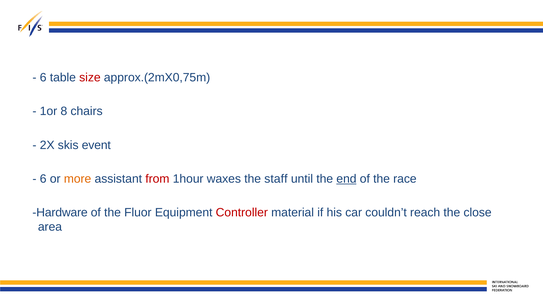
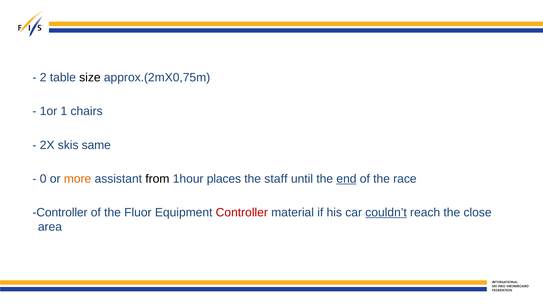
6 at (43, 78): 6 -> 2
size colour: red -> black
8: 8 -> 1
event: event -> same
6 at (43, 179): 6 -> 0
from colour: red -> black
waxes: waxes -> places
Hardware at (60, 213): Hardware -> Controller
couldn’t underline: none -> present
